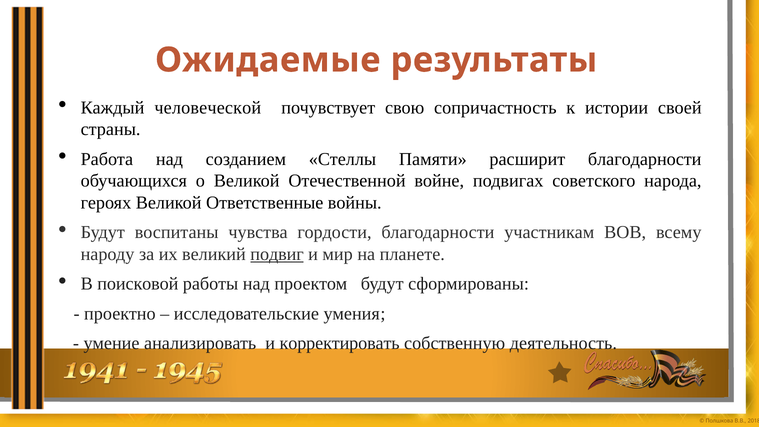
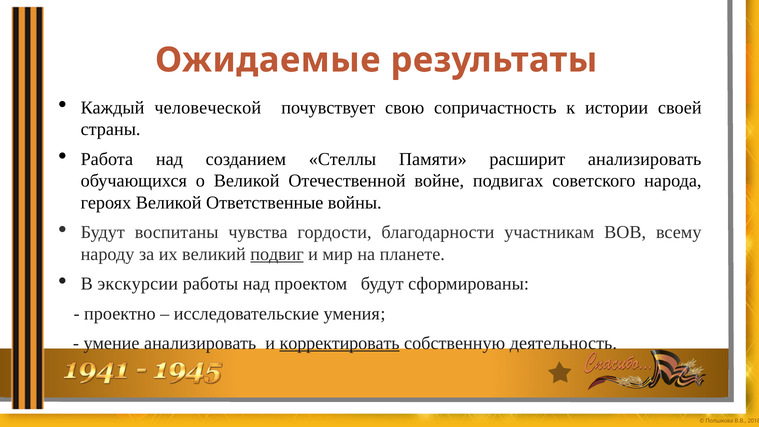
расширит благодарности: благодарности -> анализировать
поисковой: поисковой -> экскурсии
корректировать underline: none -> present
